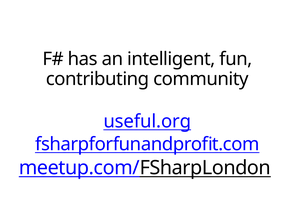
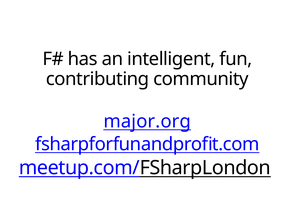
useful.org: useful.org -> major.org
